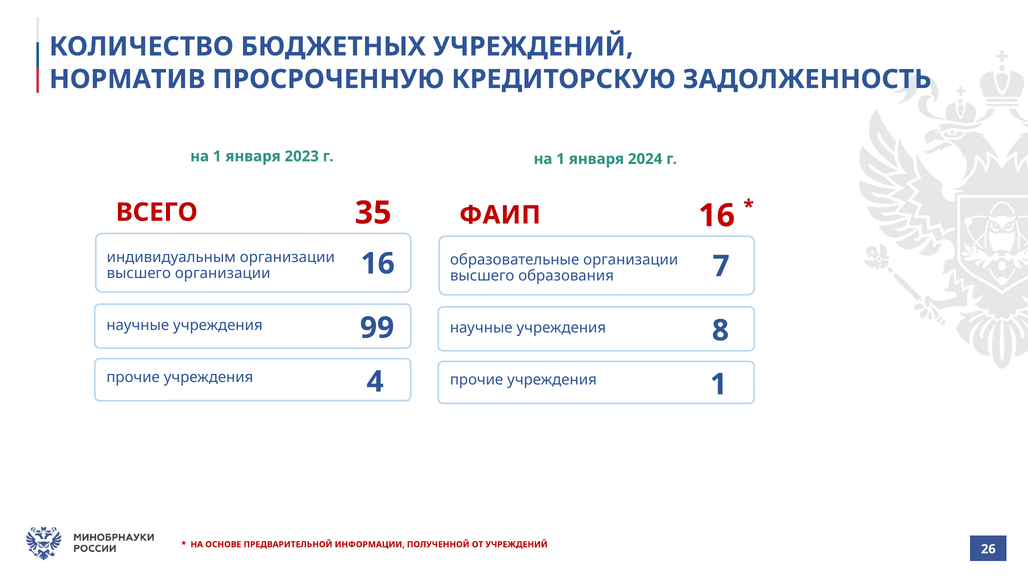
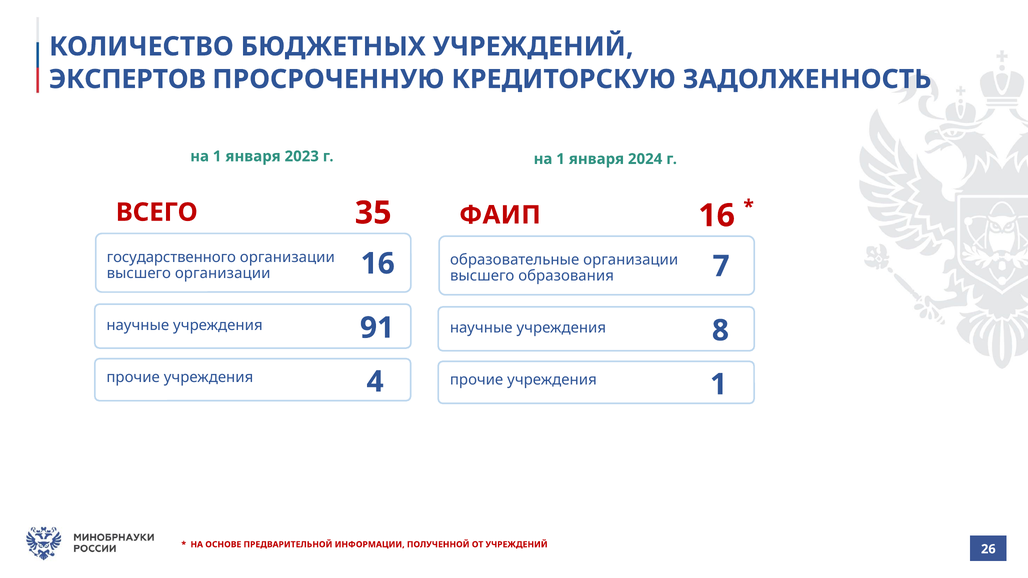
НОРМАТИВ: НОРМАТИВ -> ЭКСПЕРТОВ
индивидуальным: индивидуальным -> государственного
99: 99 -> 91
